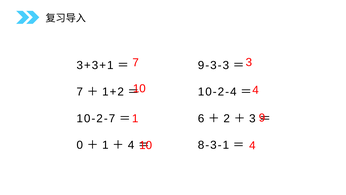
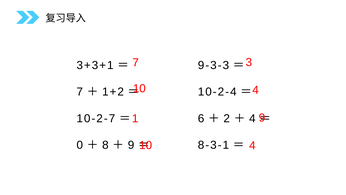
3 at (252, 118): 3 -> 4
1 at (105, 145): 1 -> 8
4 at (131, 145): 4 -> 9
